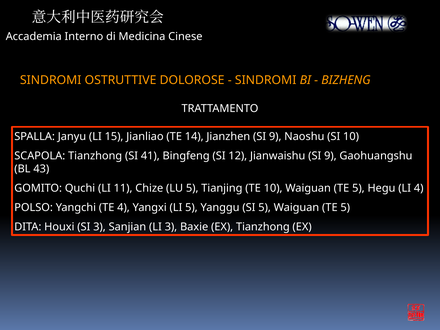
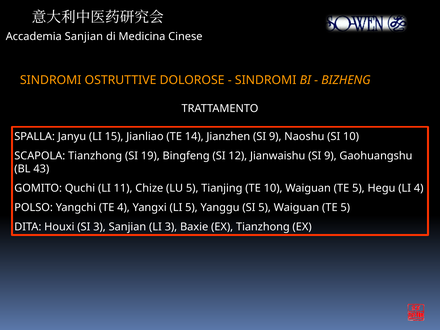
Accademia Interno: Interno -> Sanjian
41: 41 -> 19
